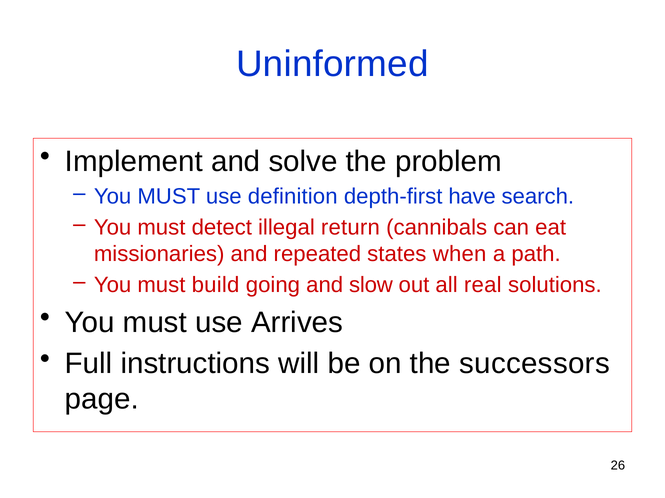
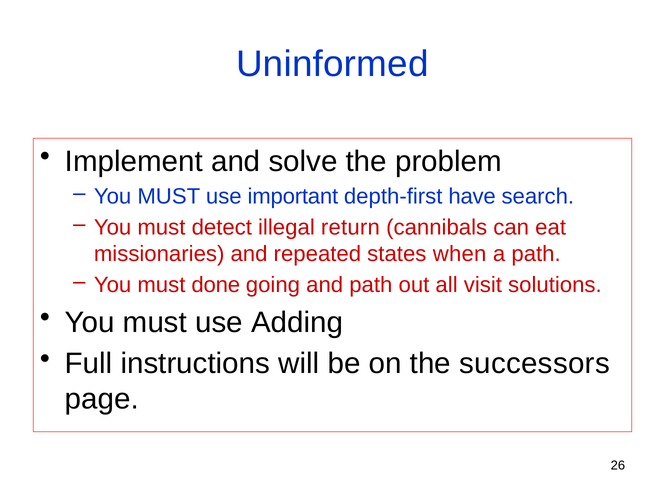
definition: definition -> important
build: build -> done
and slow: slow -> path
real: real -> visit
Arrives: Arrives -> Adding
